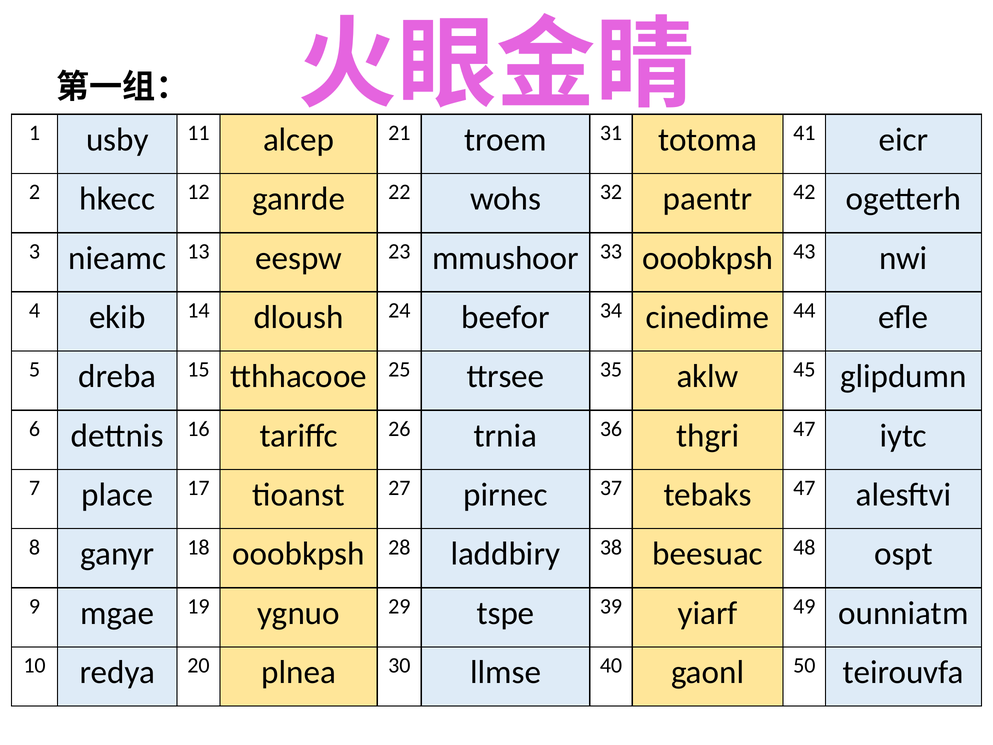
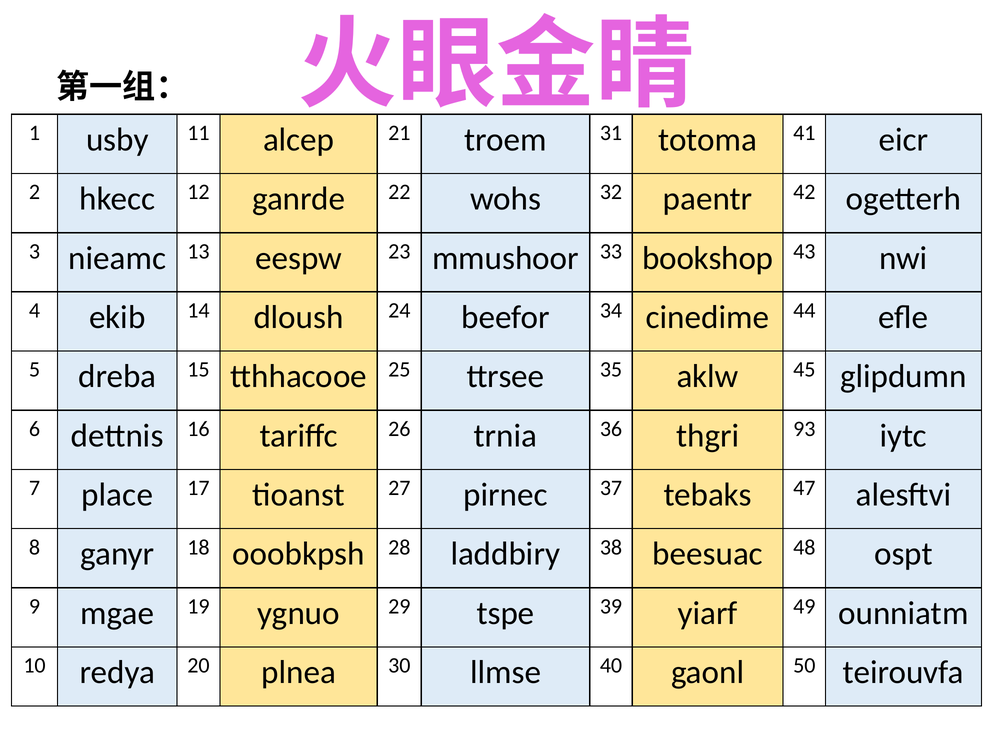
33 ooobkpsh: ooobkpsh -> bookshop
thgri 47: 47 -> 93
